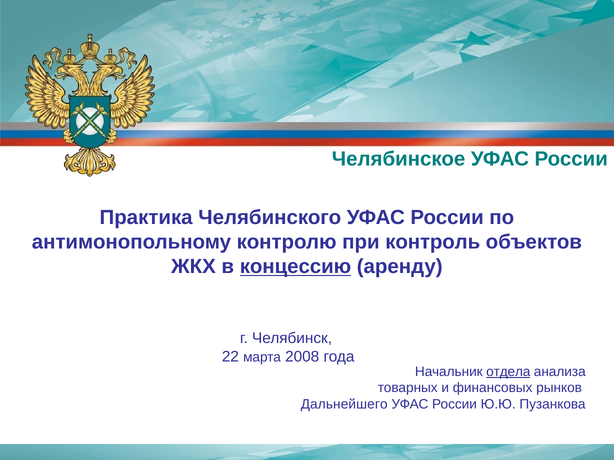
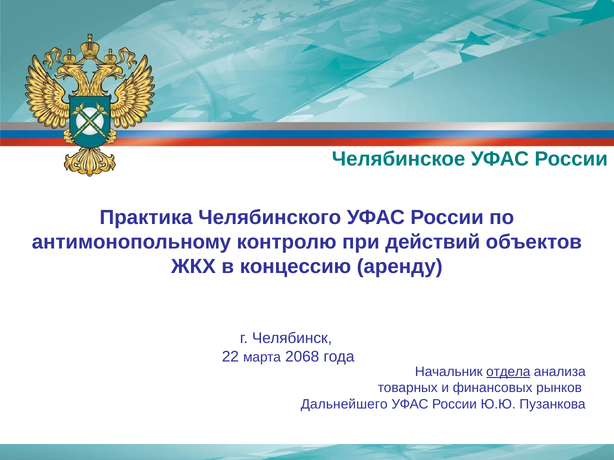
контроль: контроль -> действий
концессию underline: present -> none
2008: 2008 -> 2068
